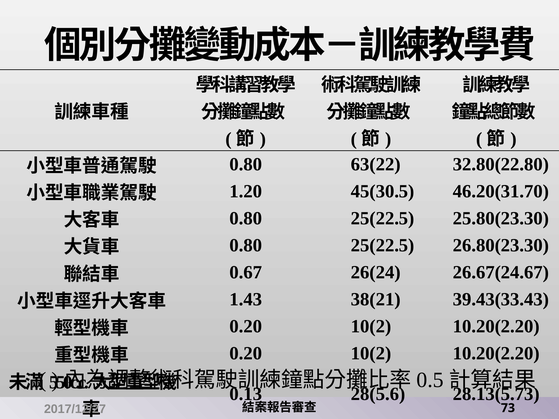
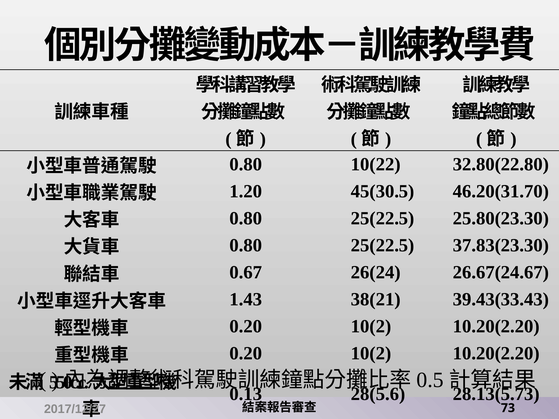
63(22: 63(22 -> 10(22
26.80(23.30: 26.80(23.30 -> 37.83(23.30
